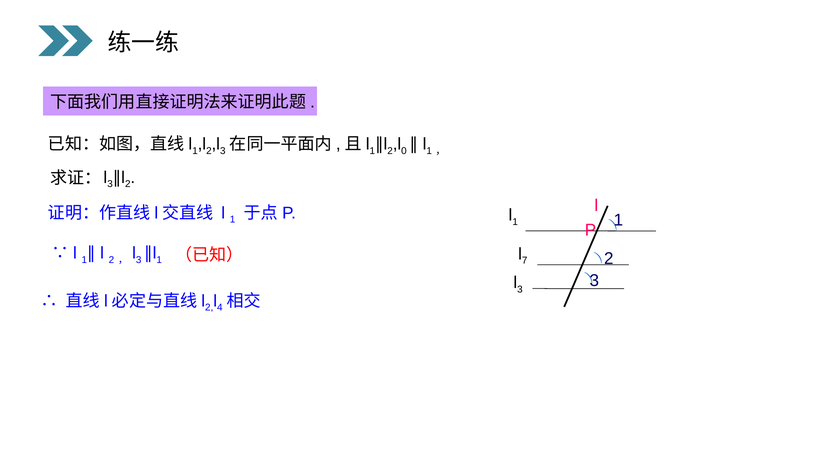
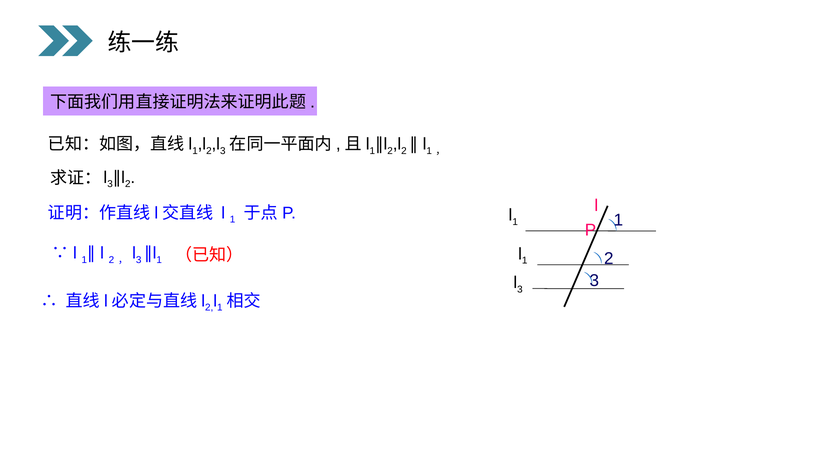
0 at (404, 151): 0 -> 2
7 at (525, 261): 7 -> 1
2 l 4: 4 -> 1
